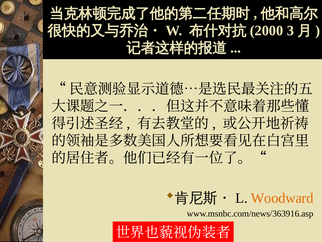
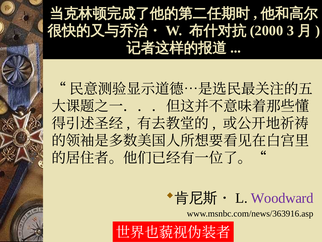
Woodward colour: orange -> purple
